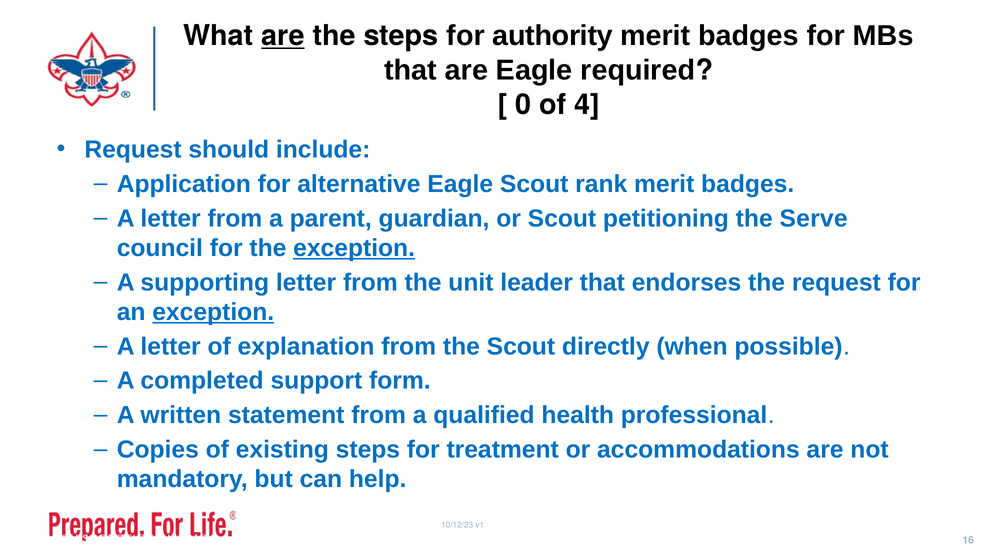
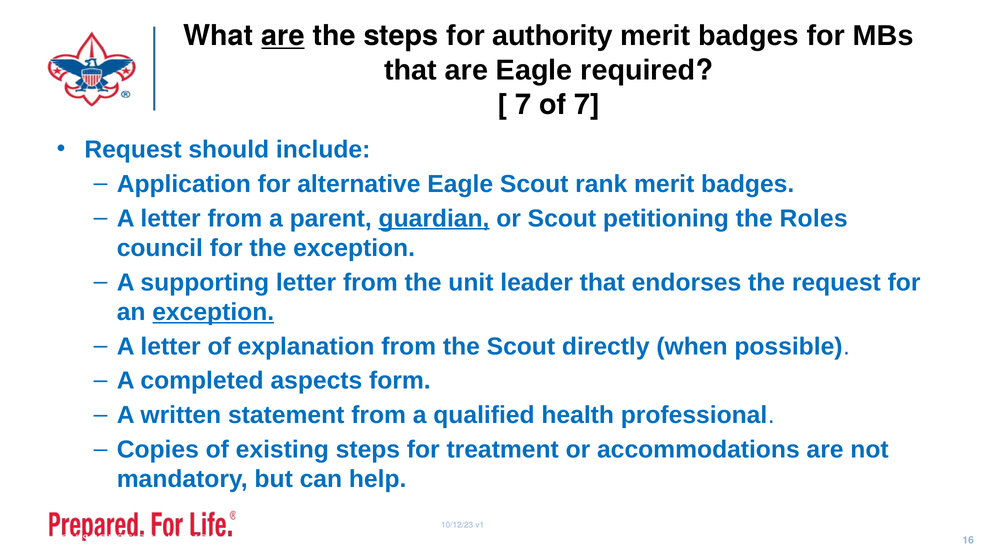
0 at (523, 105): 0 -> 7
of 4: 4 -> 7
guardian underline: none -> present
Serve: Serve -> Roles
exception at (354, 248) underline: present -> none
support: support -> aspects
